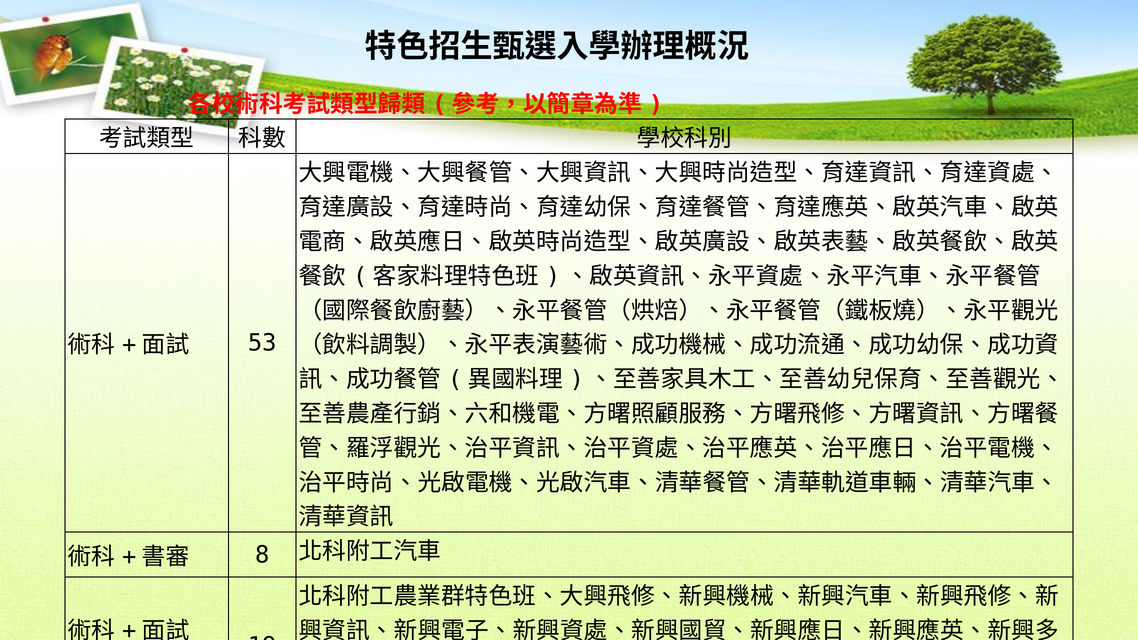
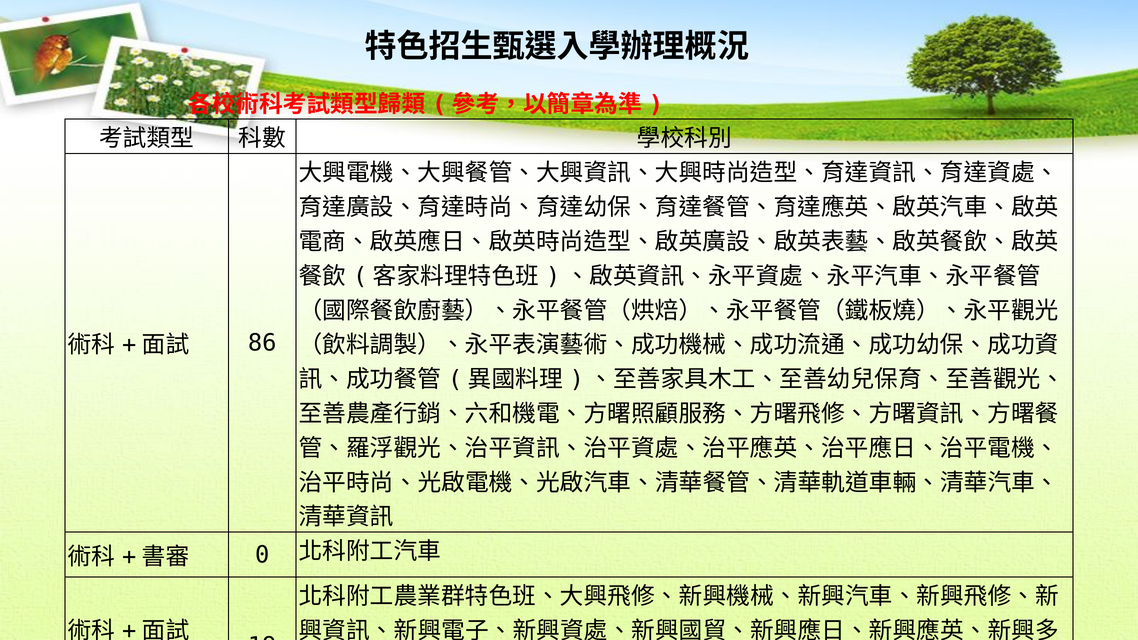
53: 53 -> 86
8: 8 -> 0
